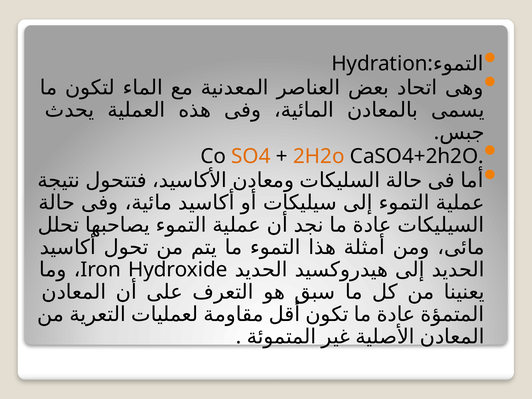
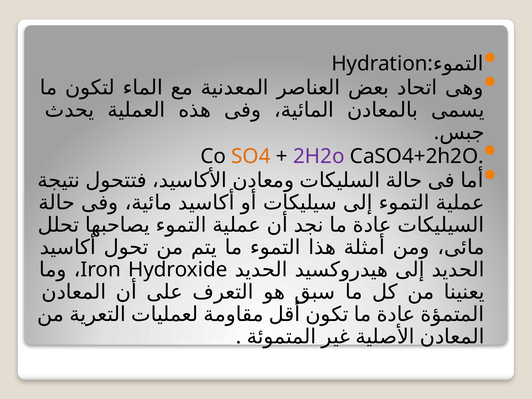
2H2o colour: orange -> purple
